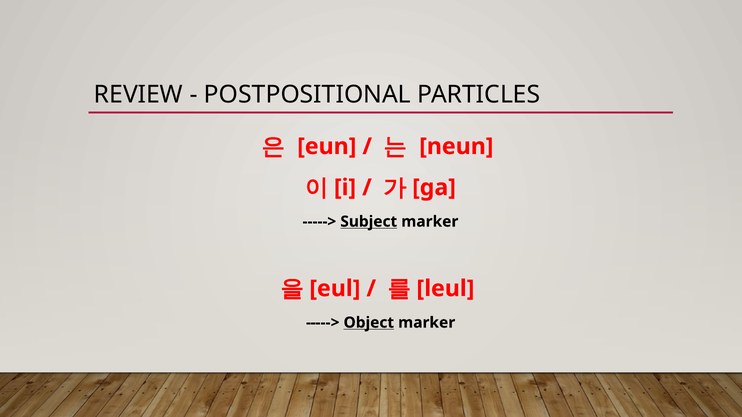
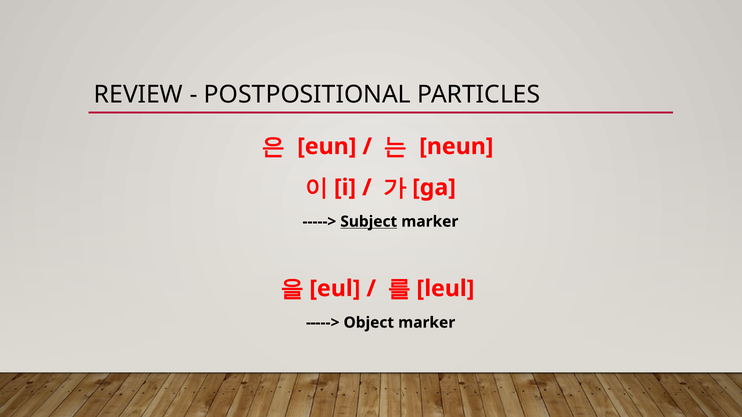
Object underline: present -> none
